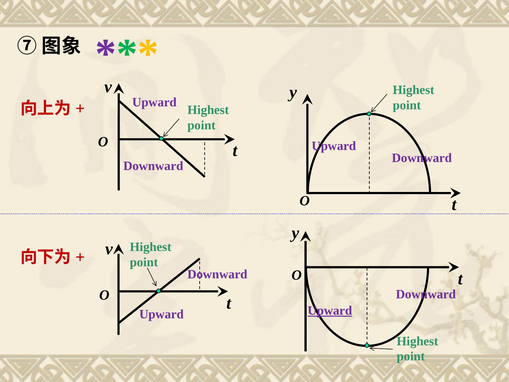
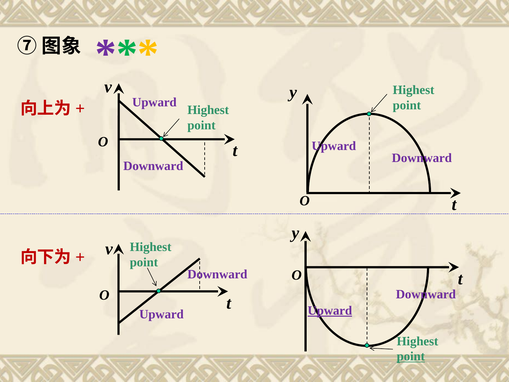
point at (411, 356) underline: none -> present
